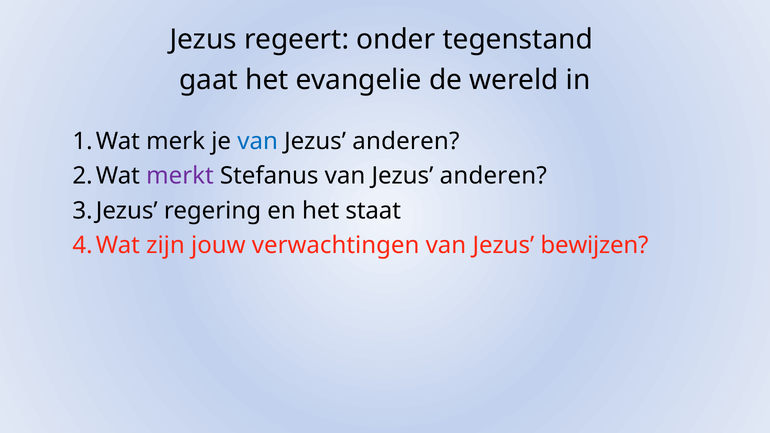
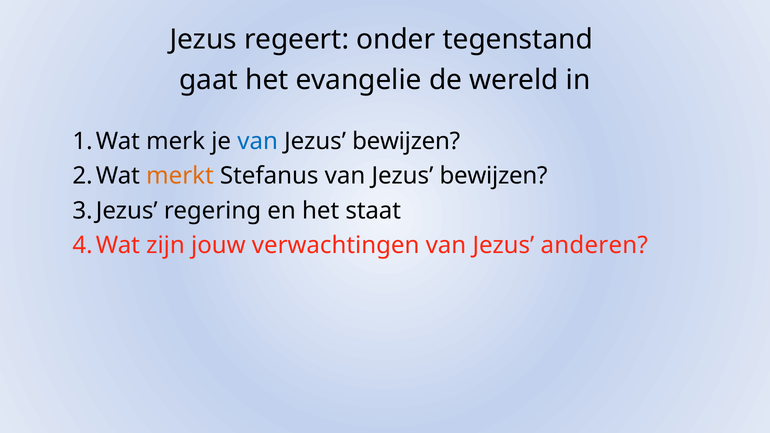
anderen at (406, 141): anderen -> bewijzen
merkt colour: purple -> orange
Stefanus van Jezus anderen: anderen -> bewijzen
bewijzen: bewijzen -> anderen
